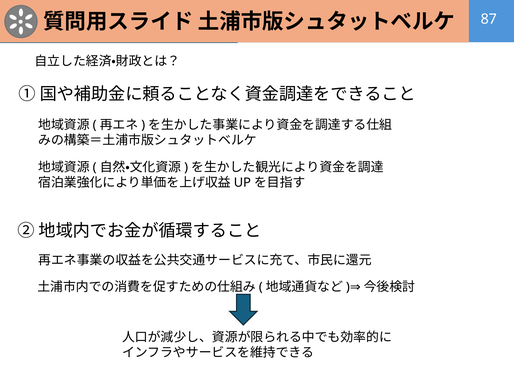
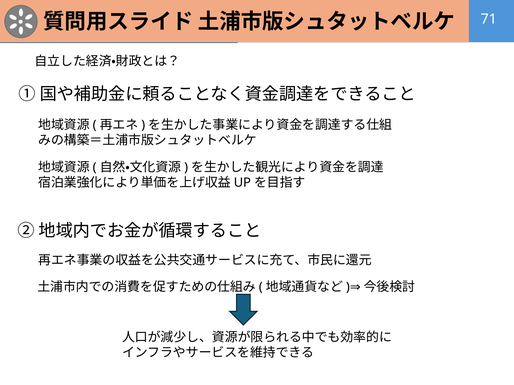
87: 87 -> 71
